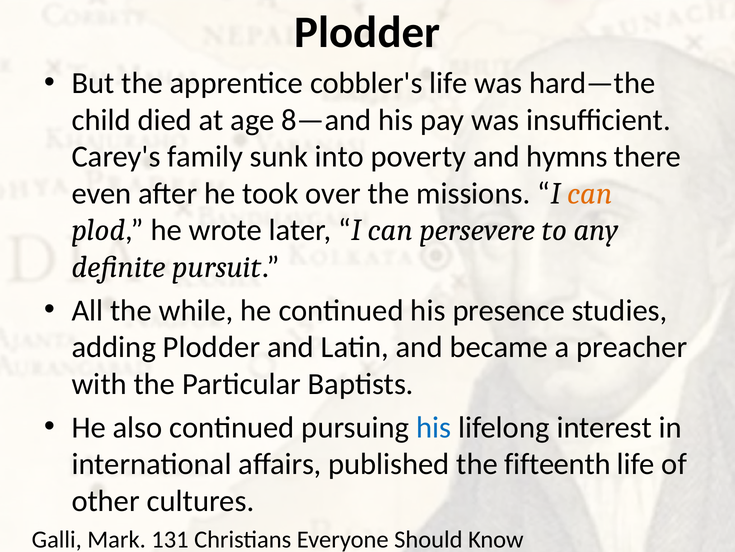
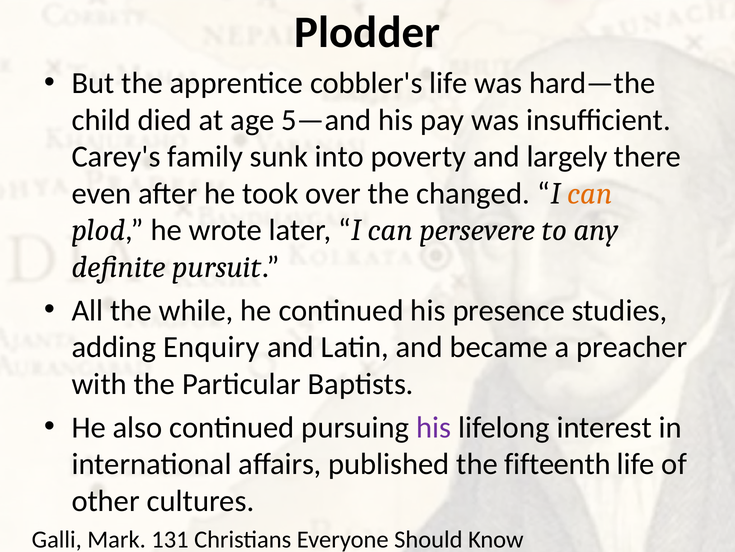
8—and: 8—and -> 5—and
hymns: hymns -> largely
missions: missions -> changed
adding Plodder: Plodder -> Enquiry
his at (434, 427) colour: blue -> purple
